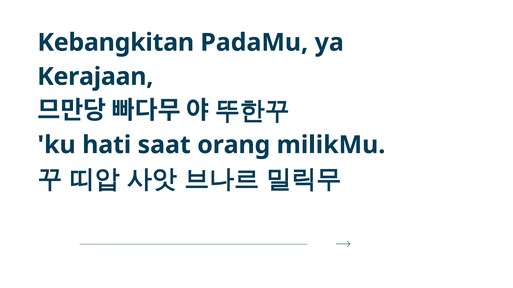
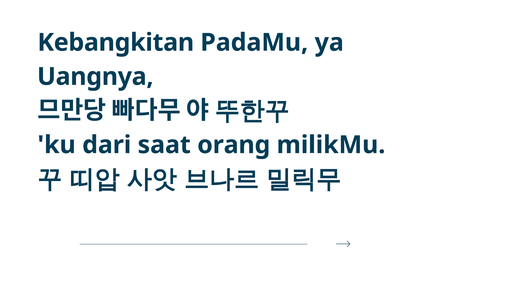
Kerajaan: Kerajaan -> Uangnya
hati: hati -> dari
